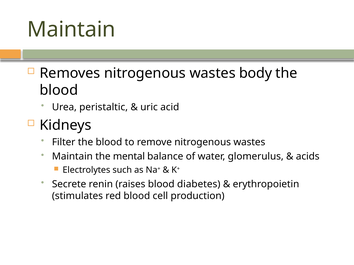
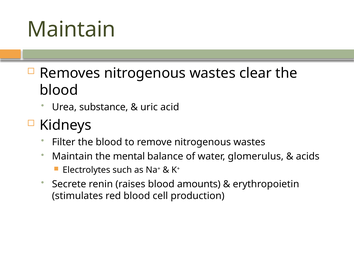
body: body -> clear
peristaltic: peristaltic -> substance
diabetes: diabetes -> amounts
